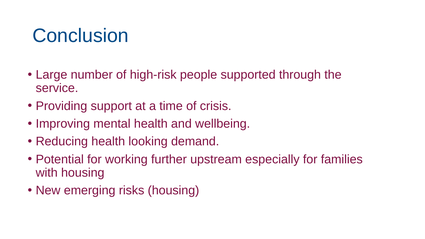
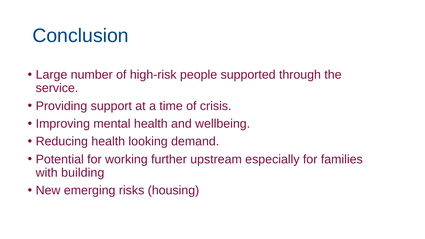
with housing: housing -> building
